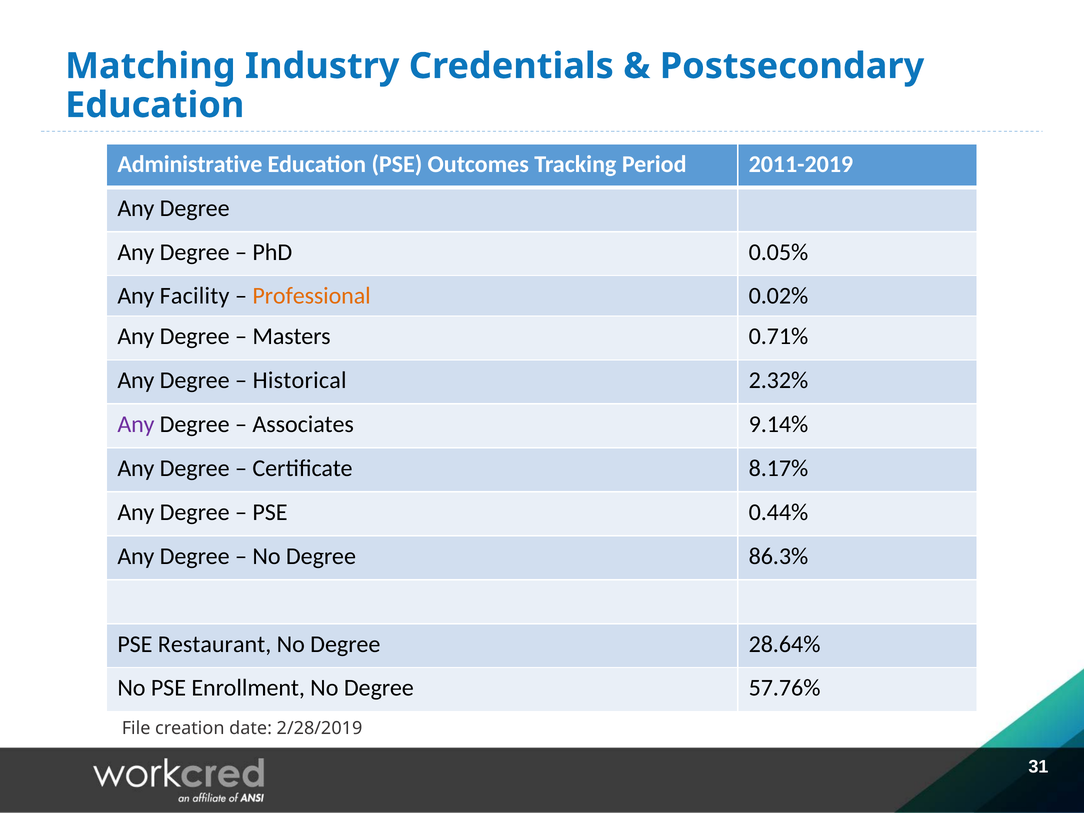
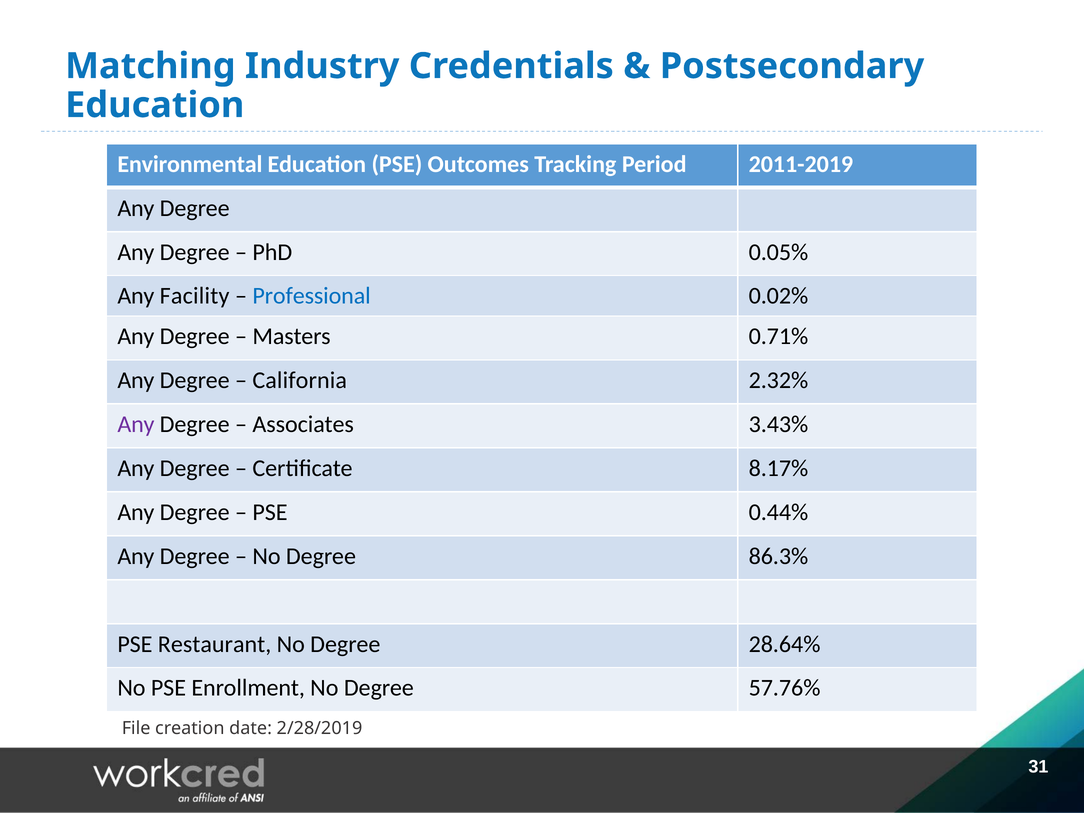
Administrative: Administrative -> Environmental
Professional colour: orange -> blue
Historical: Historical -> California
9.14%: 9.14% -> 3.43%
